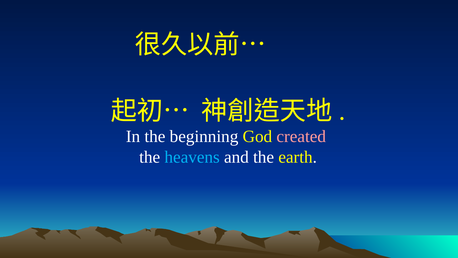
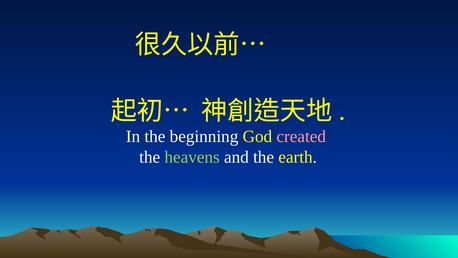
heavens colour: light blue -> light green
